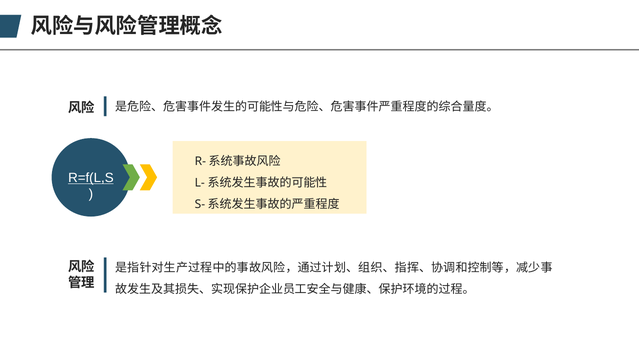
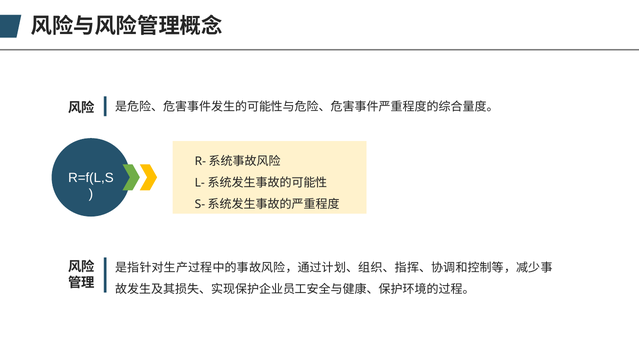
R=f(L,S underline: present -> none
